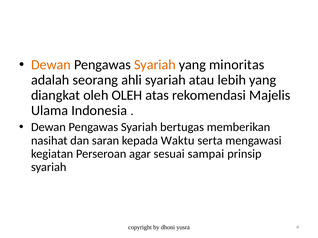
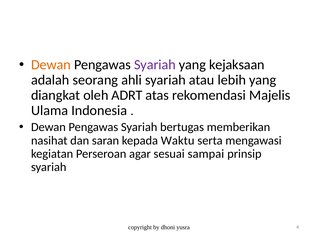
Syariah at (155, 65) colour: orange -> purple
minoritas: minoritas -> kejaksaan
oleh OLEH: OLEH -> ADRT
